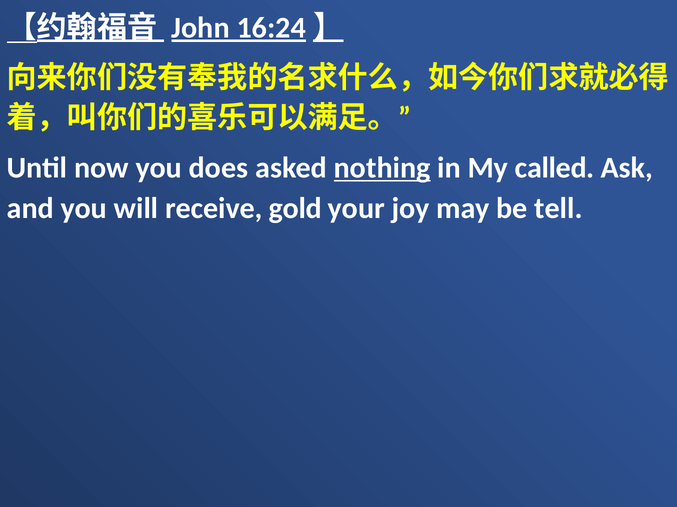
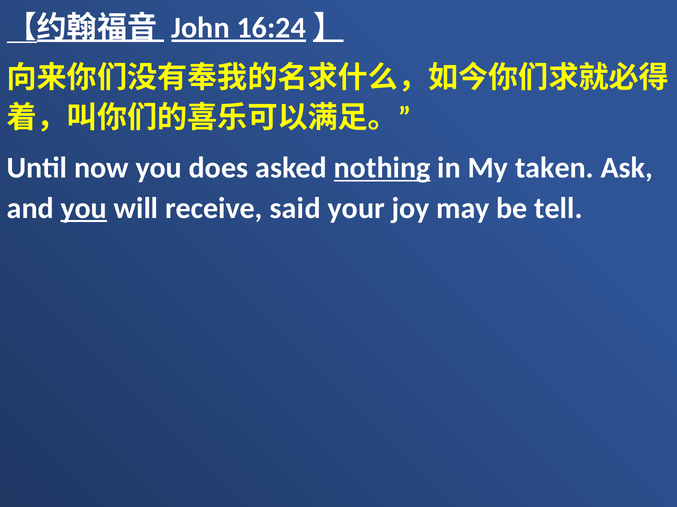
called: called -> taken
you at (84, 208) underline: none -> present
gold: gold -> said
